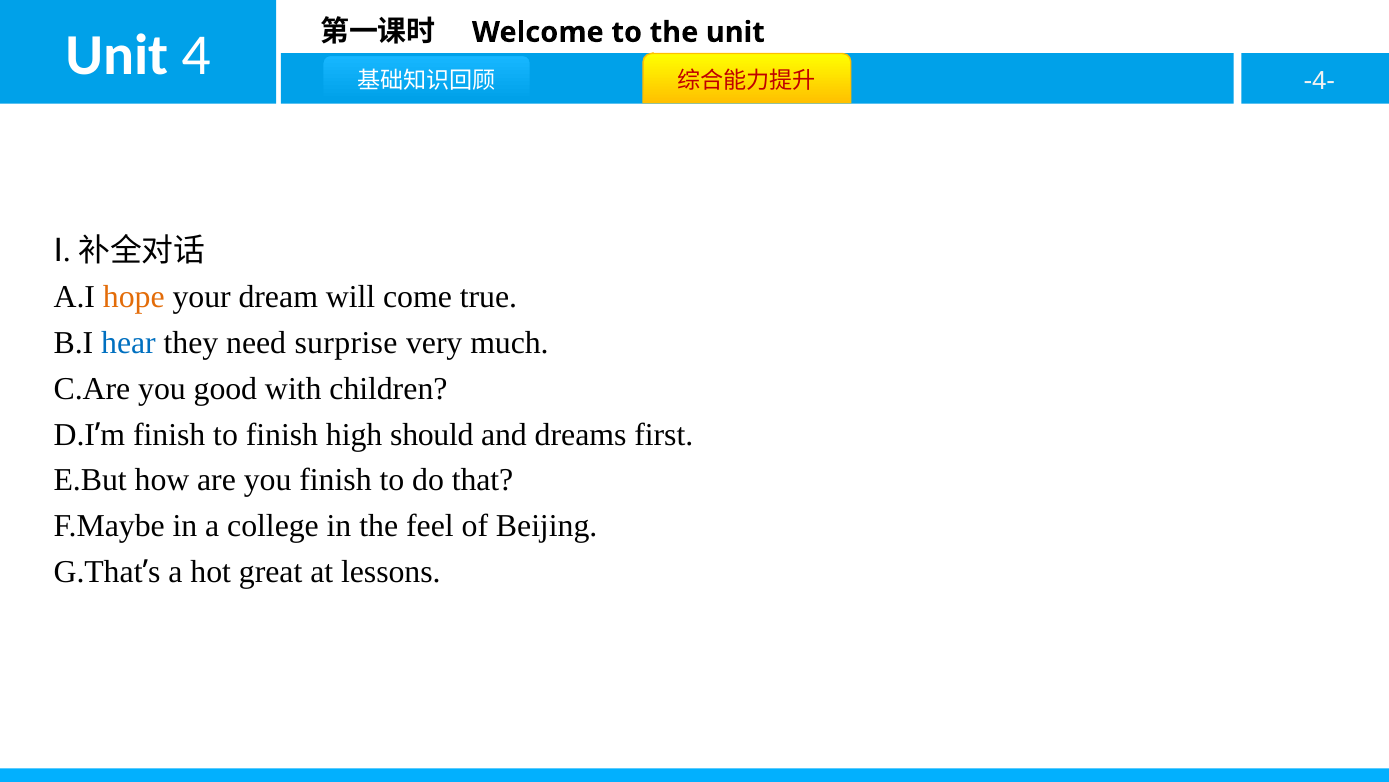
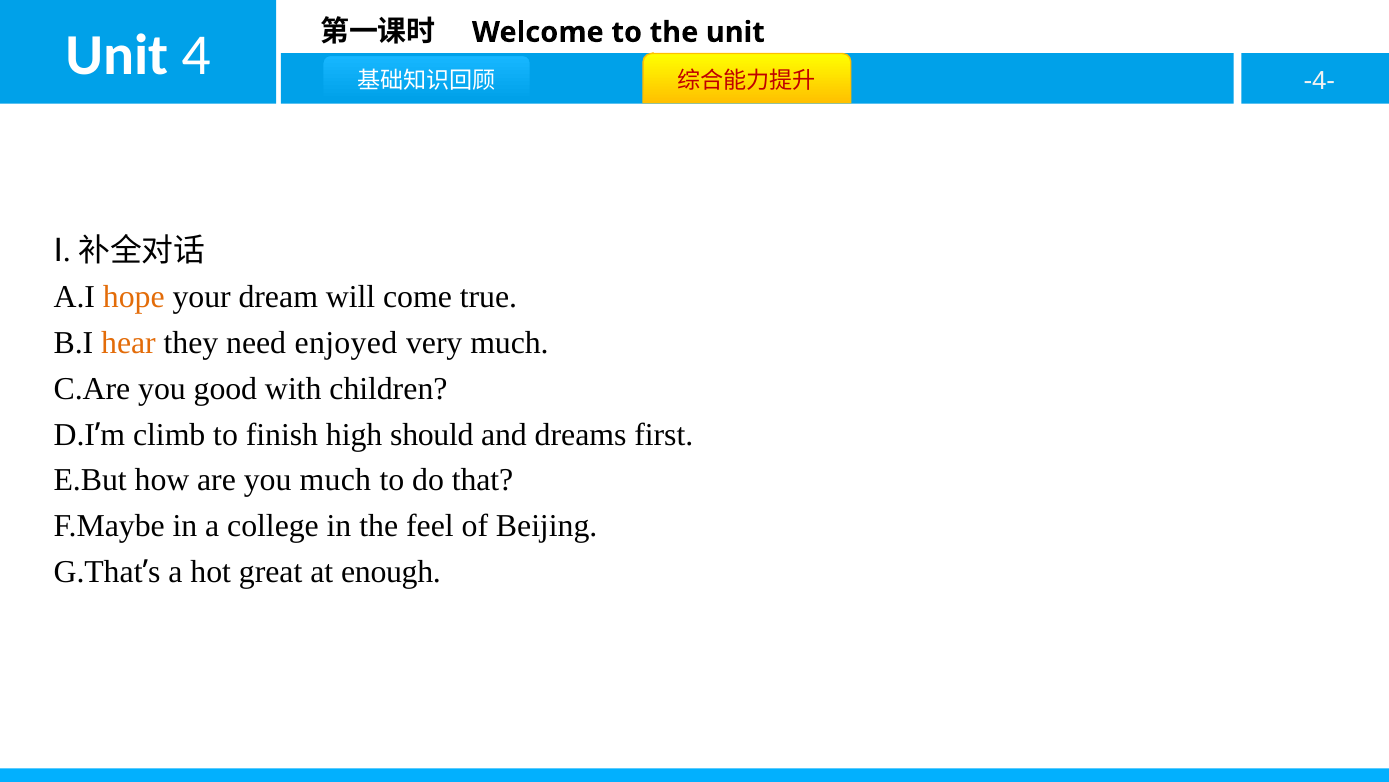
hear colour: blue -> orange
surprise: surprise -> enjoyed
finish at (169, 434): finish -> climb
you finish: finish -> much
lessons: lessons -> enough
